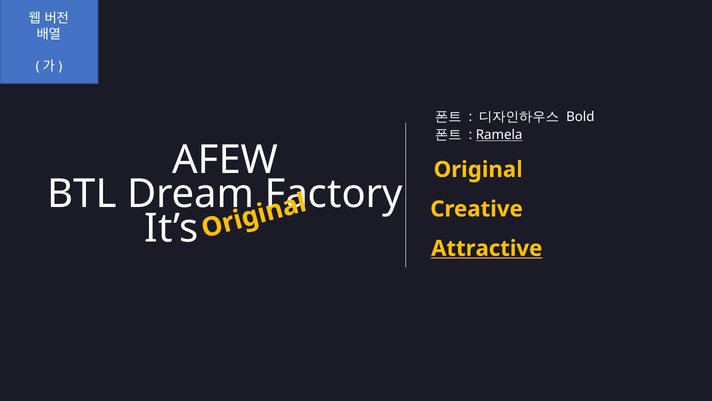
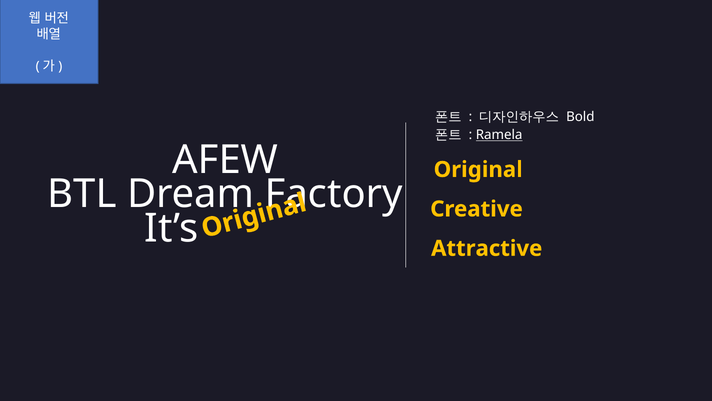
Attractive underline: present -> none
